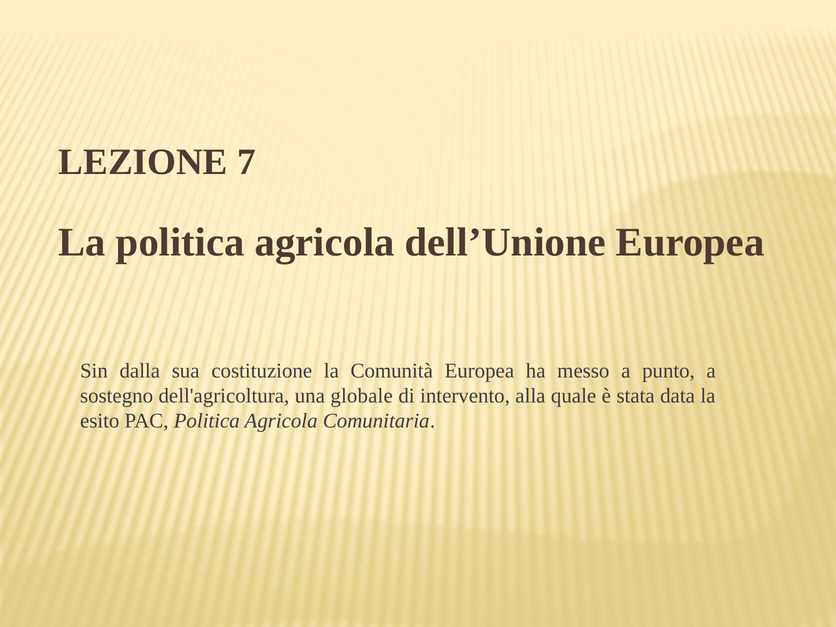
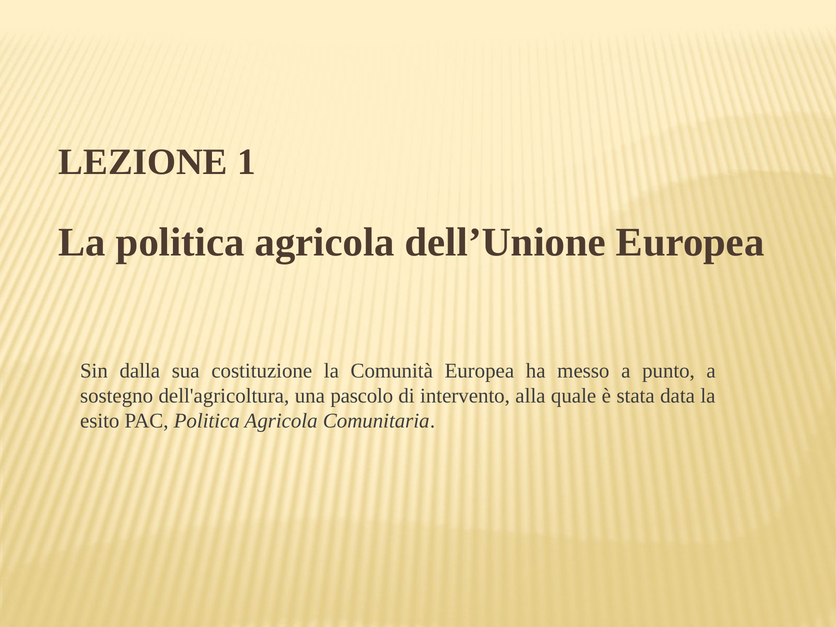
7: 7 -> 1
globale: globale -> pascolo
